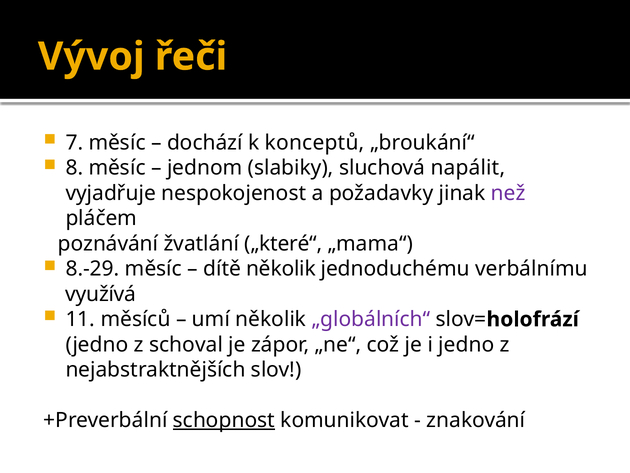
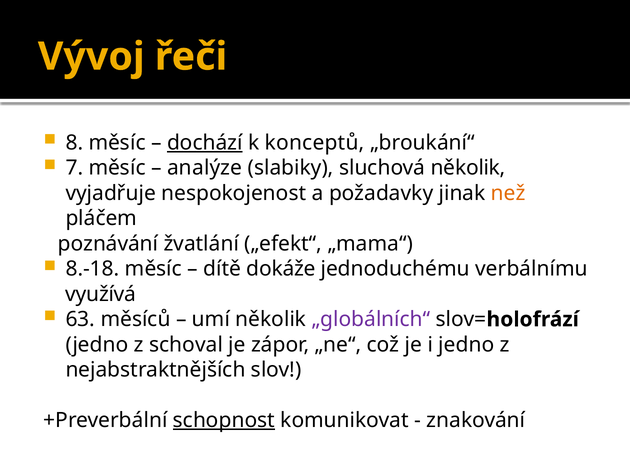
7: 7 -> 8
dochází underline: none -> present
8: 8 -> 7
jednom: jednom -> analýze
sluchová napálit: napálit -> několik
než colour: purple -> orange
„které“: „které“ -> „efekt“
8.-29: 8.-29 -> 8.-18
dítě několik: několik -> dokáže
11: 11 -> 63
